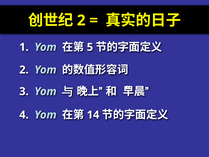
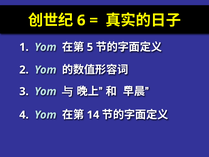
2 at (81, 20): 2 -> 6
